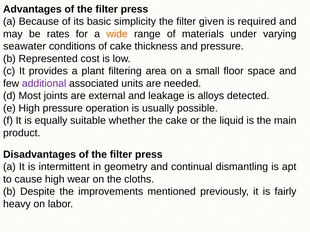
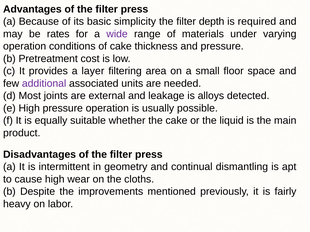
given: given -> depth
wide colour: orange -> purple
seawater at (25, 46): seawater -> operation
Represented: Represented -> Pretreatment
plant: plant -> layer
